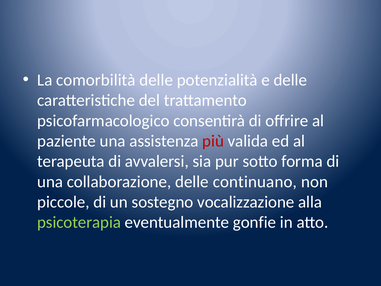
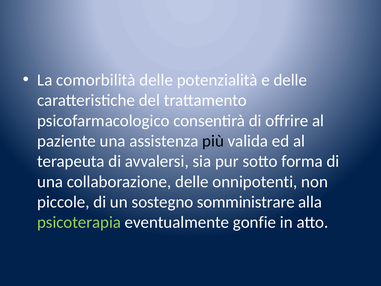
più colour: red -> black
continuano: continuano -> onnipotenti
vocalizzazione: vocalizzazione -> somministrare
